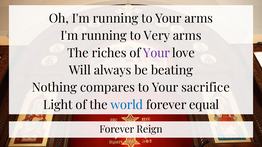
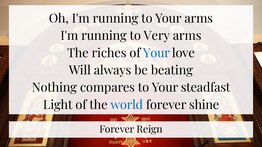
Your at (157, 53) colour: purple -> blue
sacrifice: sacrifice -> steadfast
equal: equal -> shine
